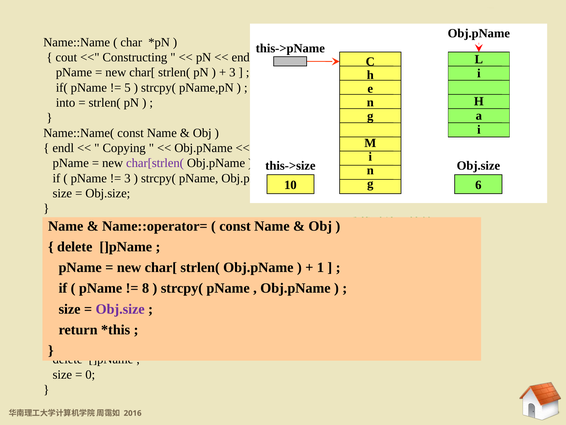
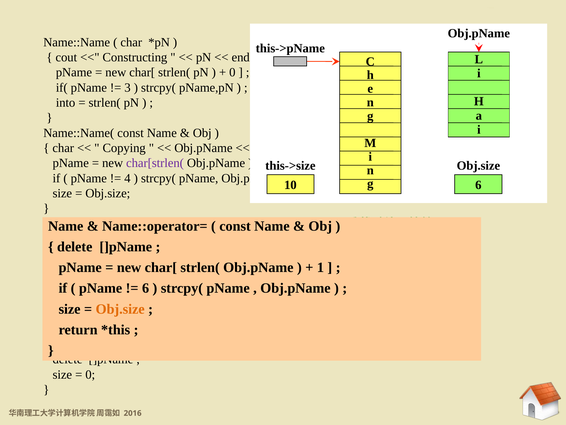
3 at (232, 72): 3 -> 0
5: 5 -> 3
endl at (63, 148): endl -> char
3 at (127, 178): 3 -> 4
8 at (146, 288): 8 -> 6
Obj.size at (120, 309) colour: purple -> orange
